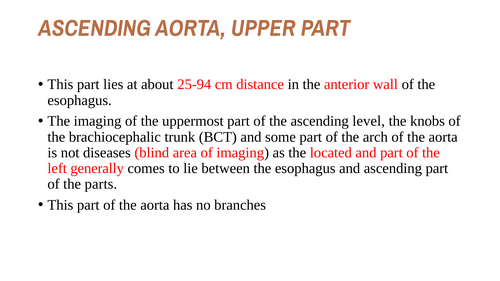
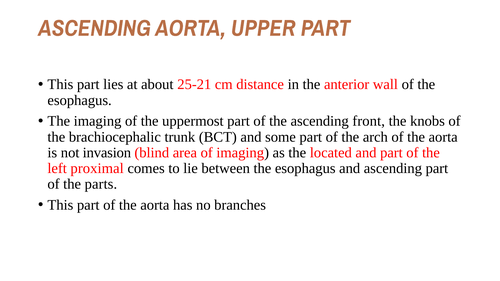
25-94: 25-94 -> 25-21
level: level -> front
diseases: diseases -> invasion
generally: generally -> proximal
